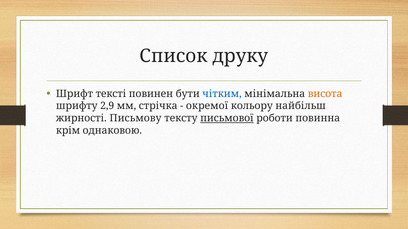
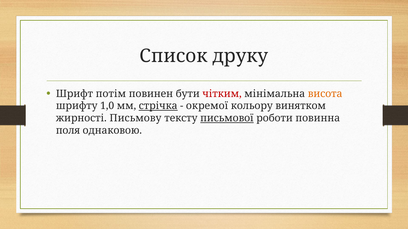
тексті: тексті -> потім
чітким colour: blue -> red
2,9: 2,9 -> 1,0
стрічка underline: none -> present
найбільш: найбільш -> винятком
крім: крім -> поля
